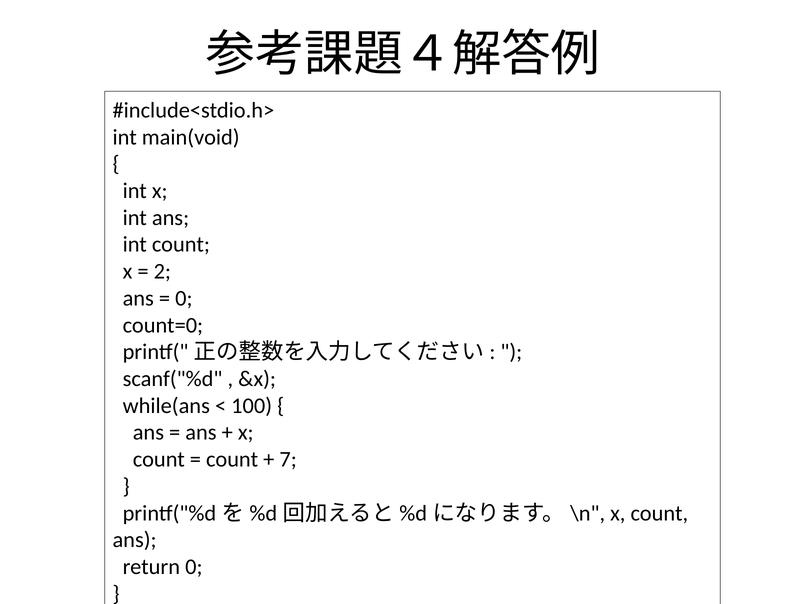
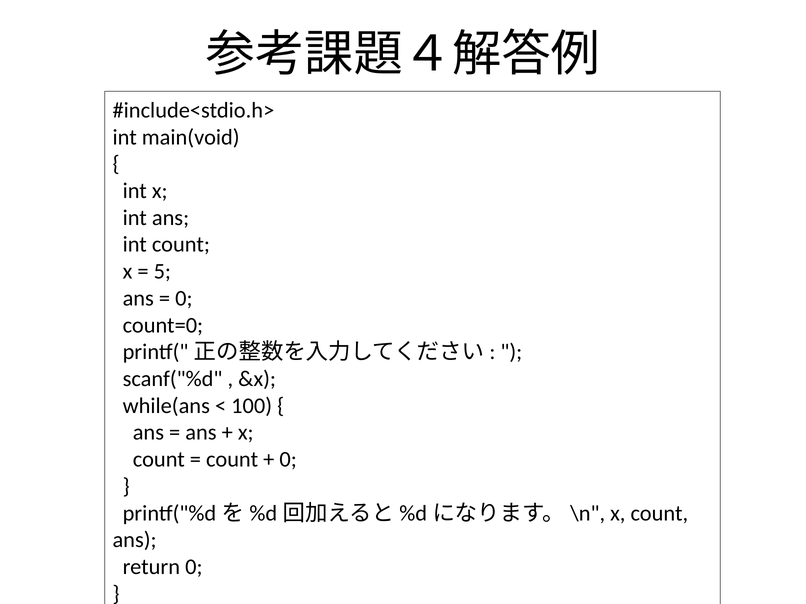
2: 2 -> 5
7 at (288, 460): 7 -> 0
